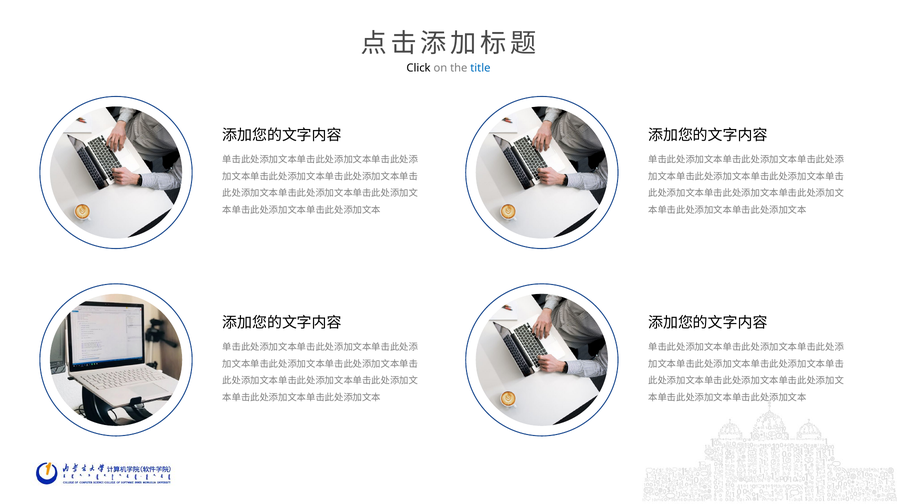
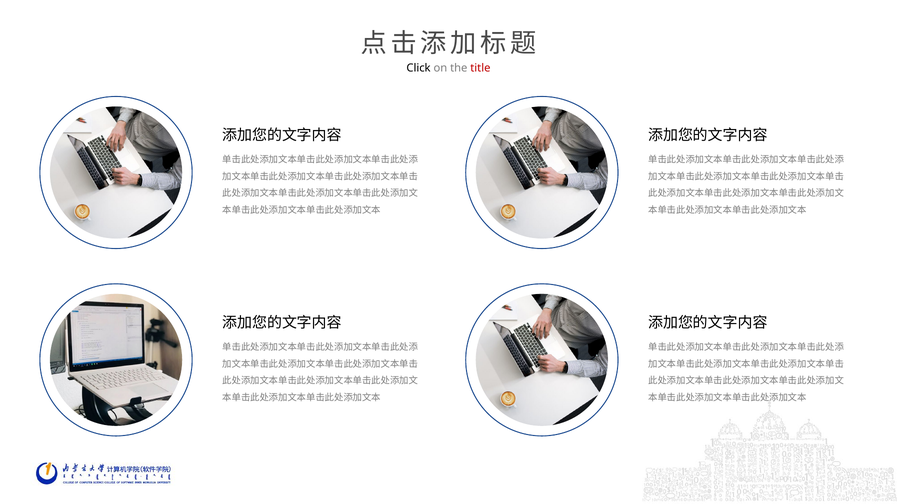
title colour: blue -> red
